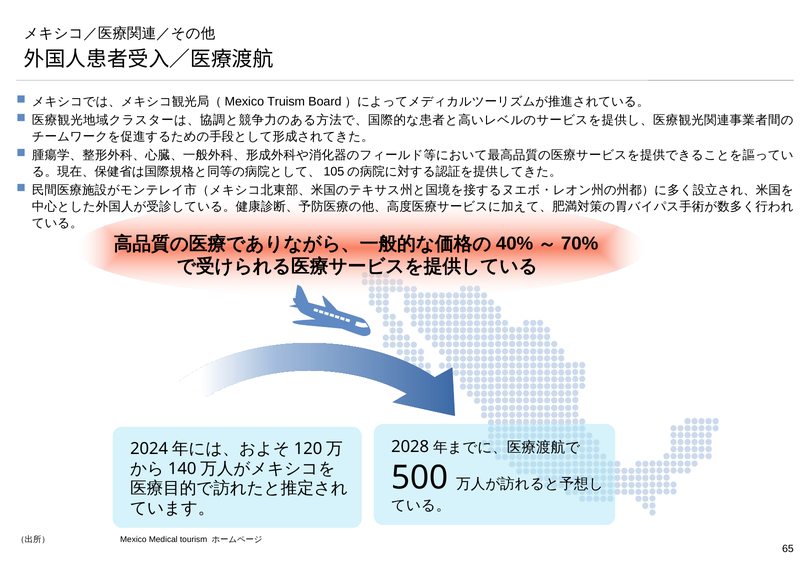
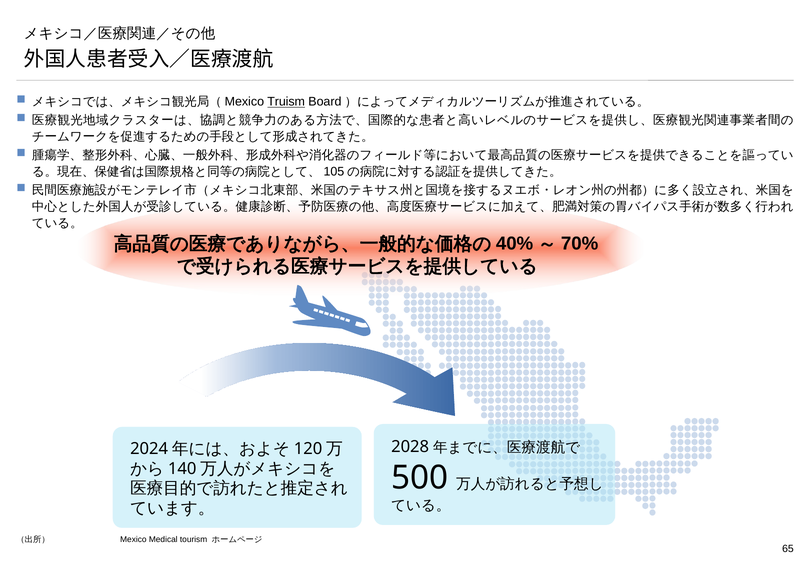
Truism underline: none -> present
